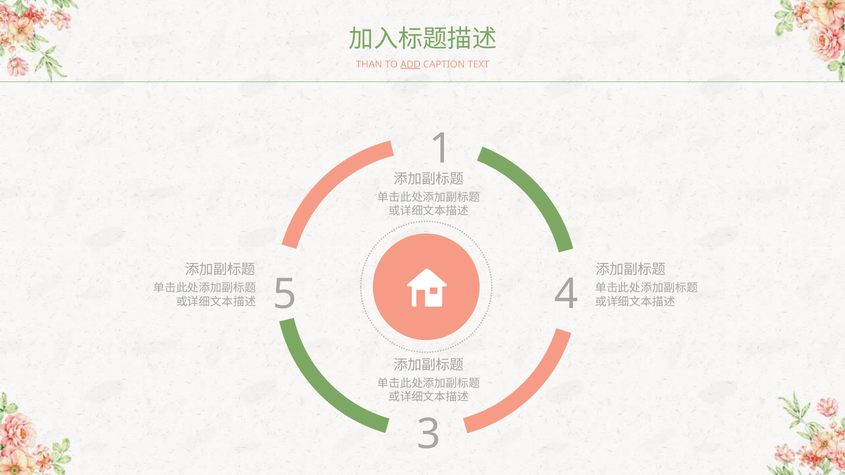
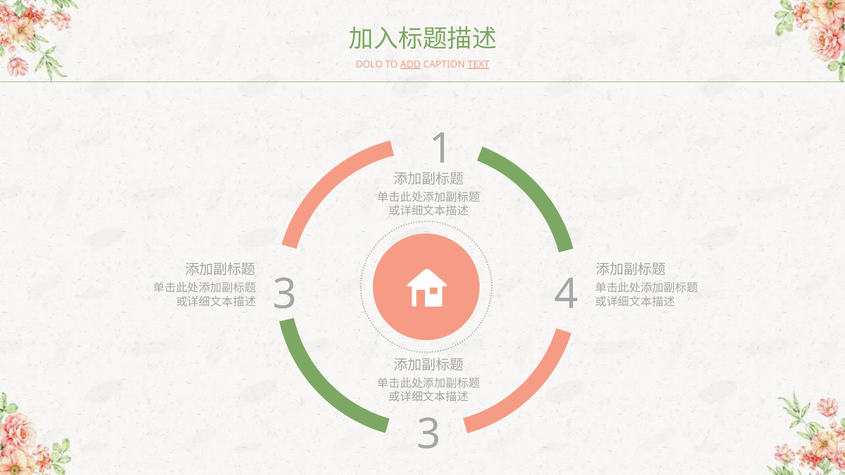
THAN: THAN -> DOLO
TEXT underline: none -> present
5 at (285, 295): 5 -> 3
